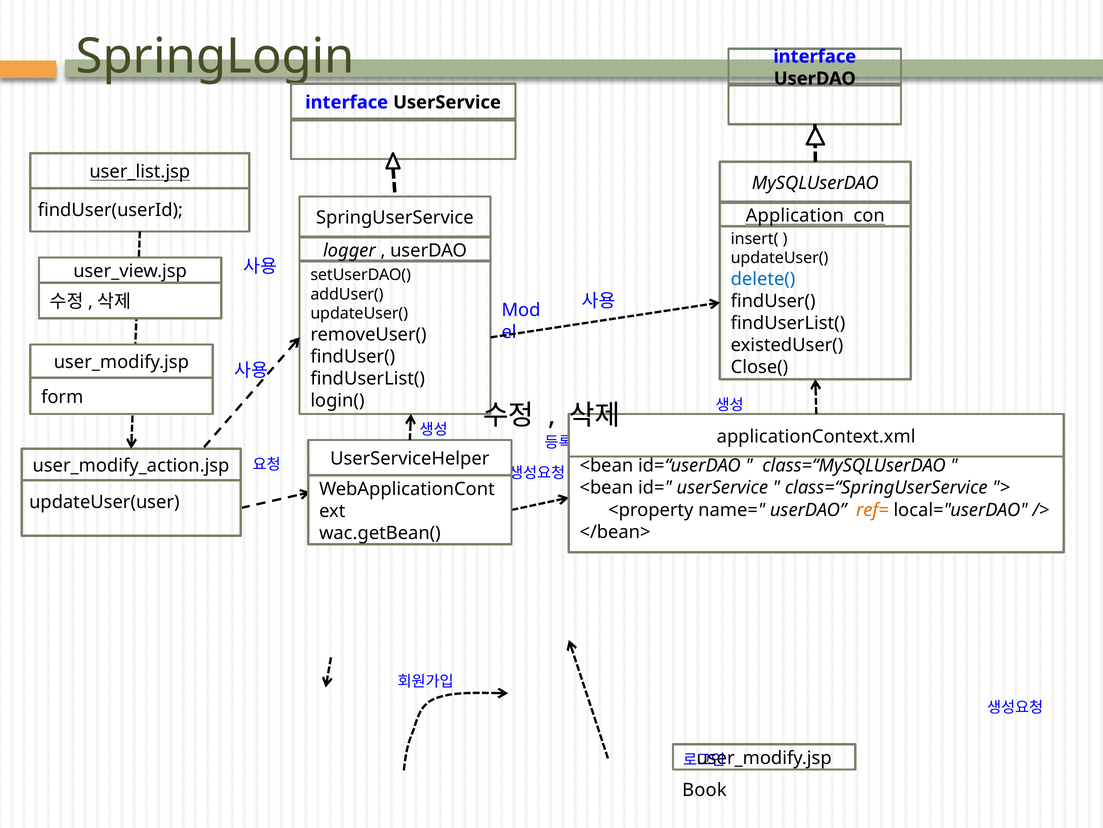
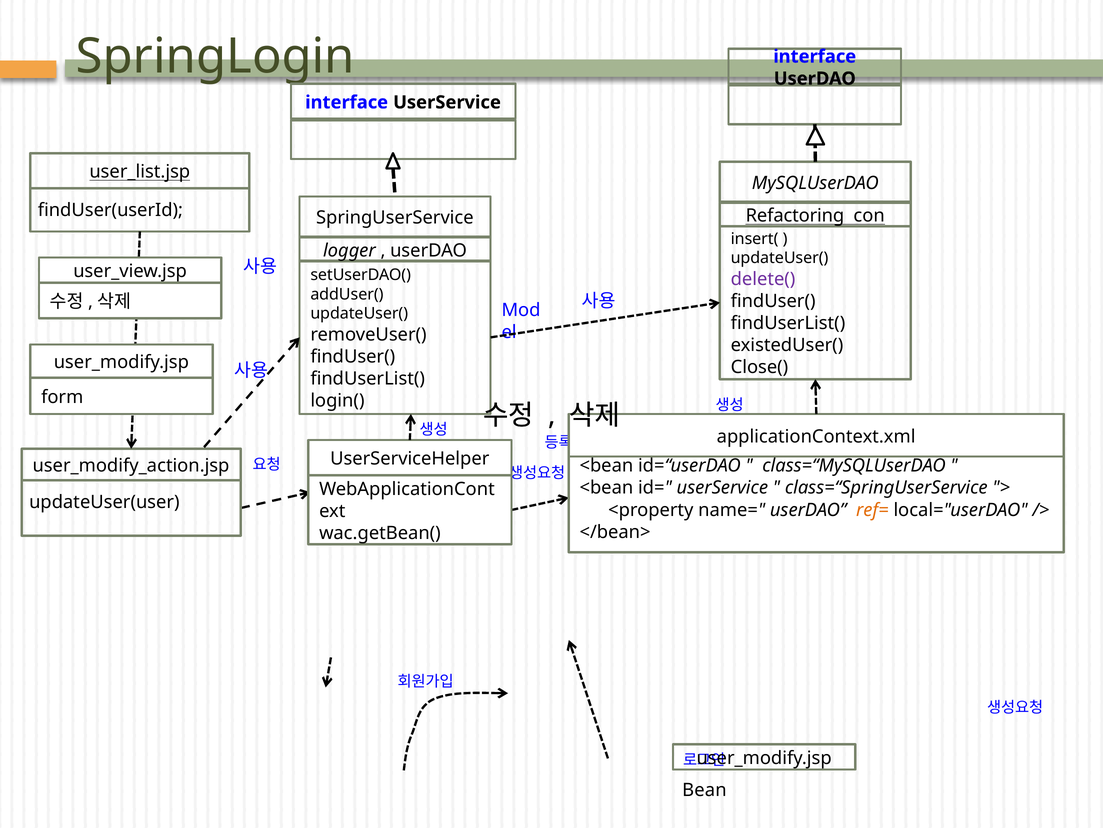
Application: Application -> Refactoring
delete( colour: blue -> purple
Book: Book -> Bean
